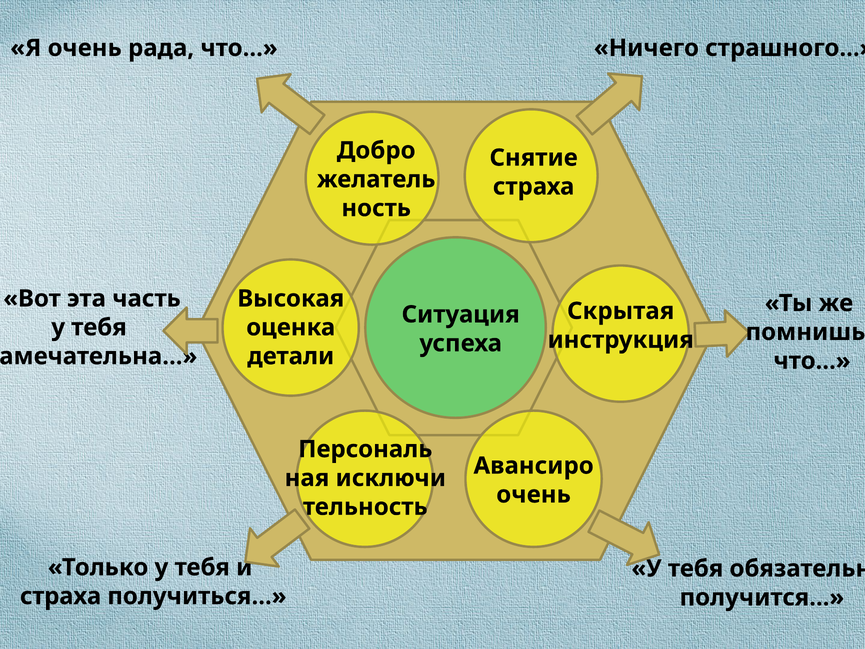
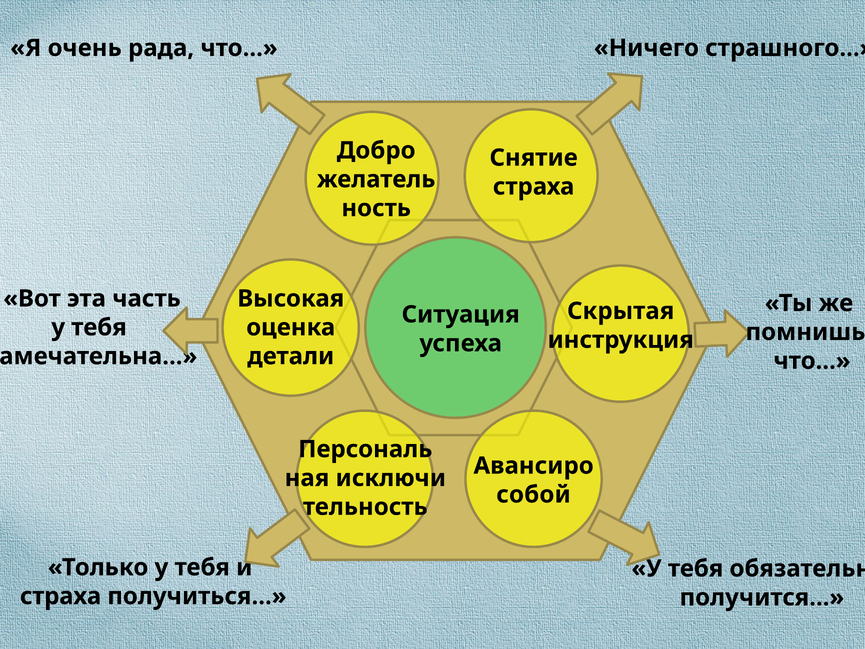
очень at (534, 494): очень -> собой
